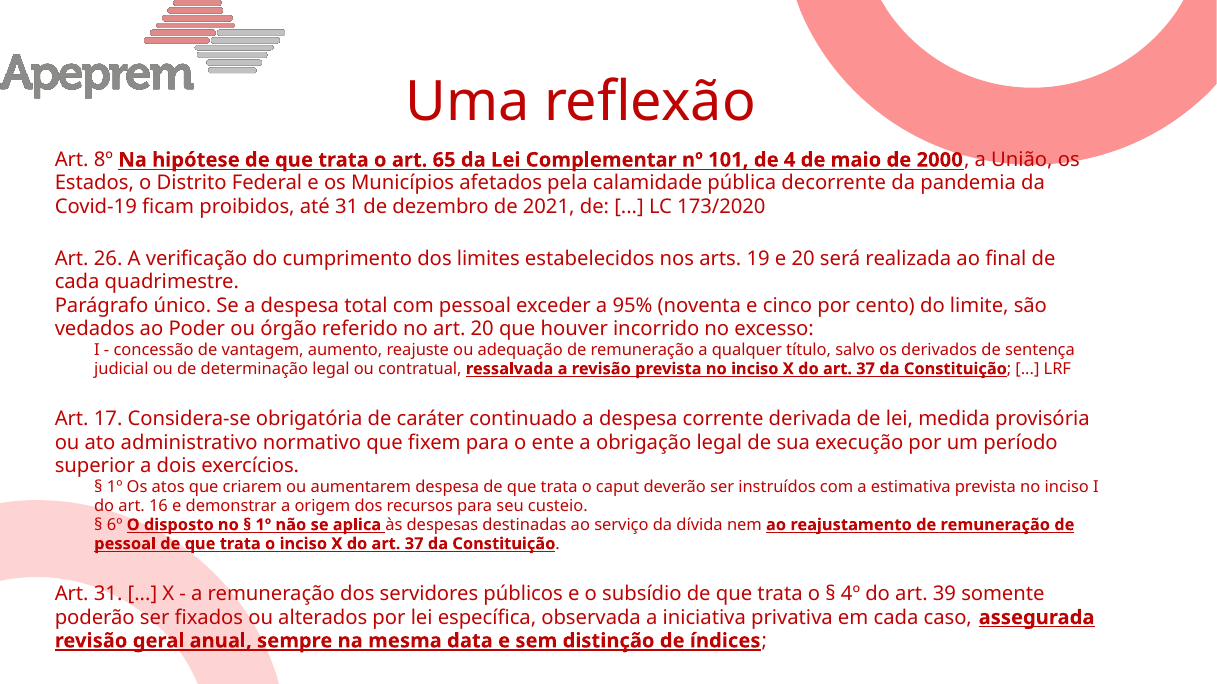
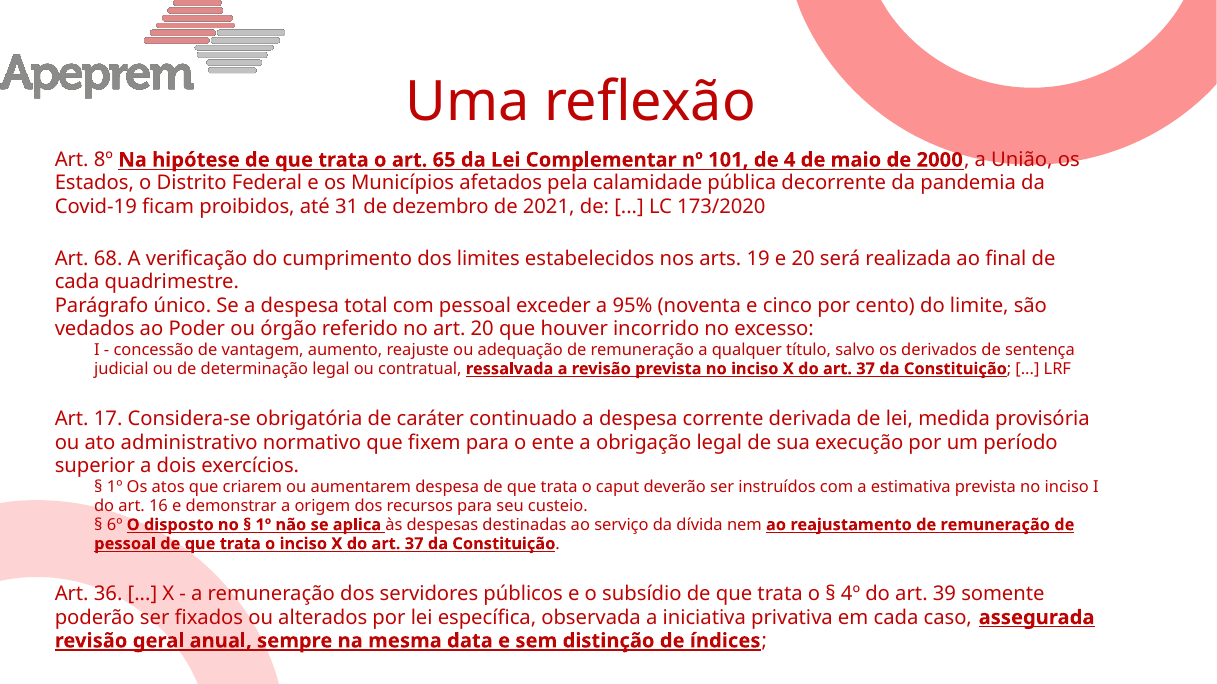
26: 26 -> 68
Art 31: 31 -> 36
